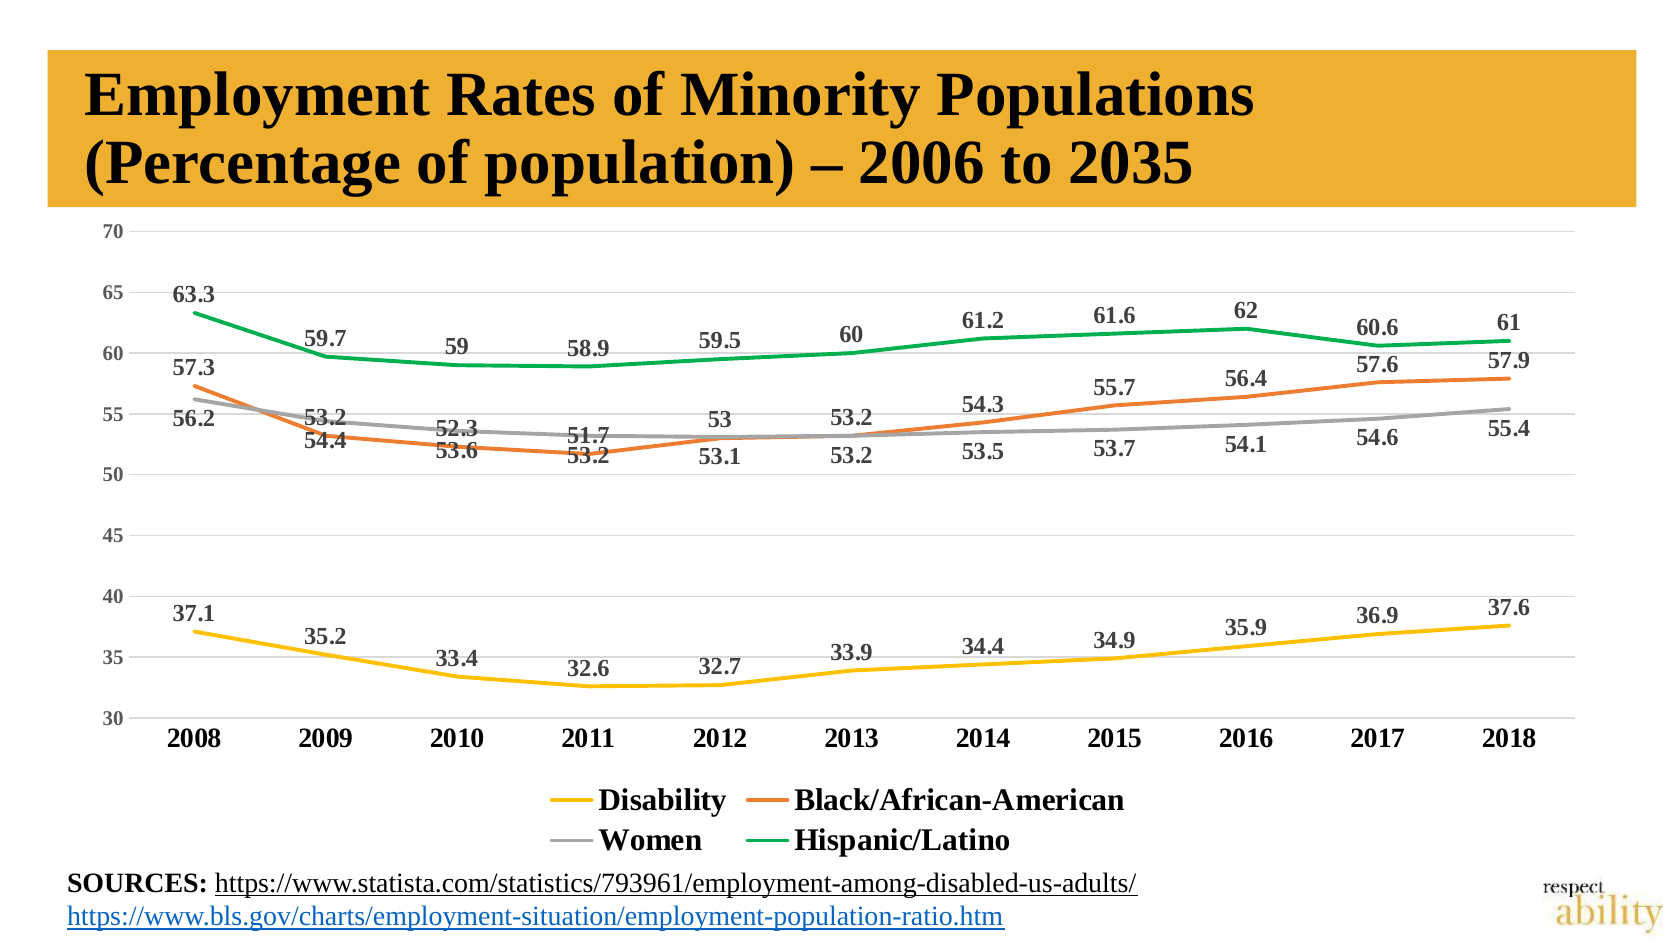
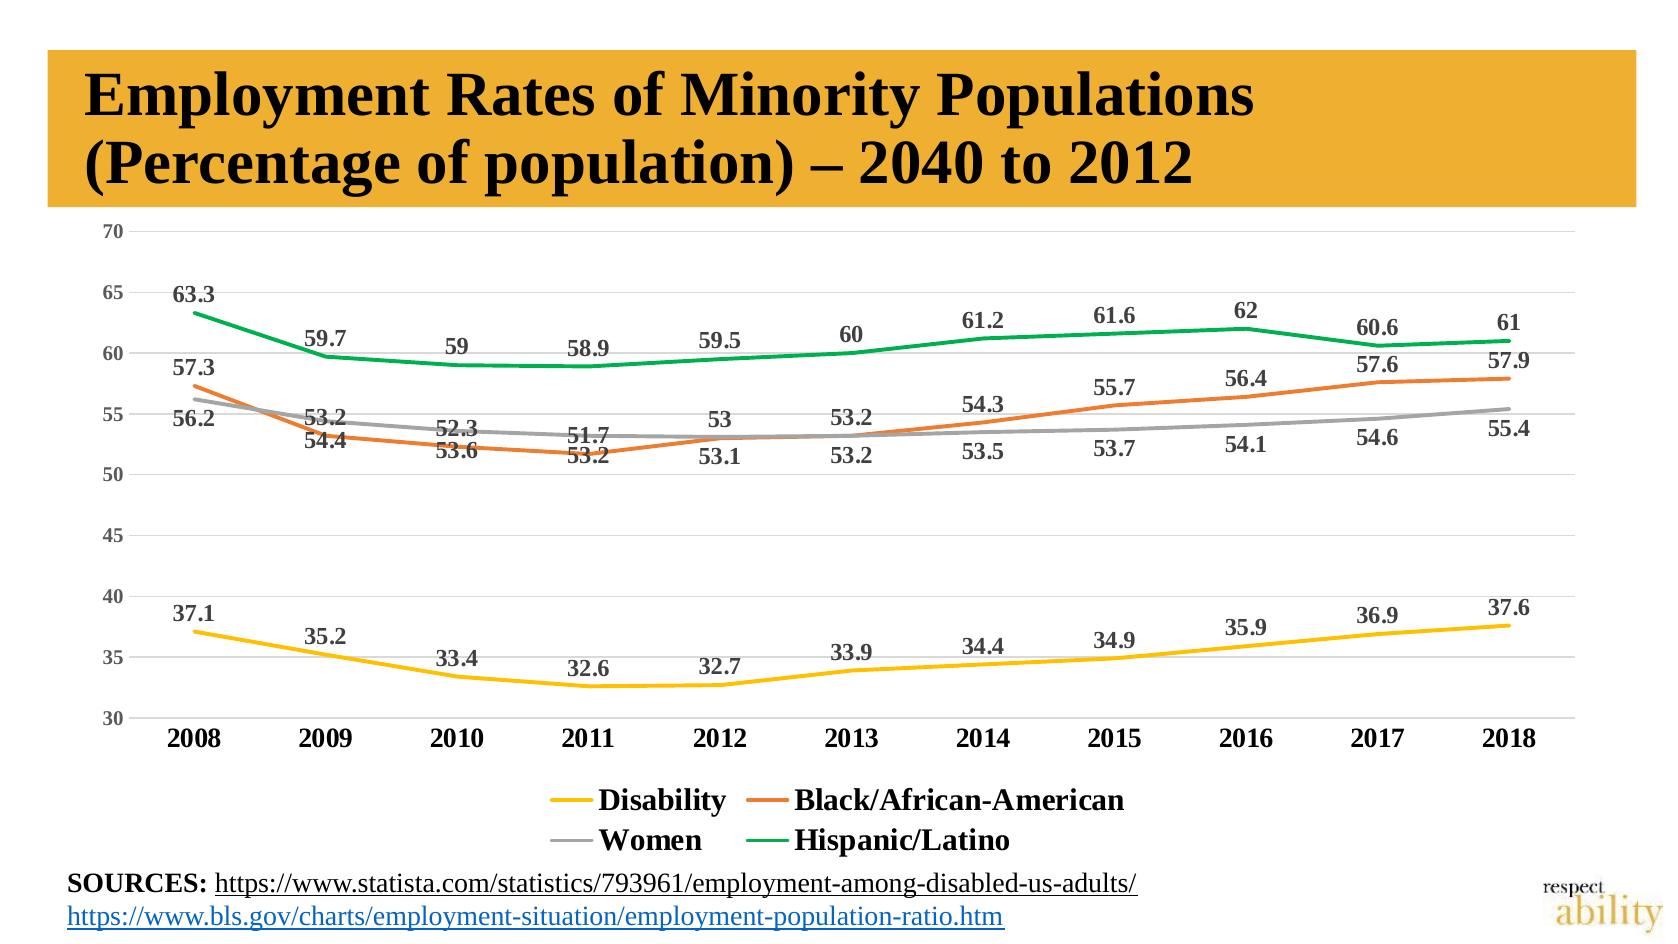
2006: 2006 -> 2040
to 2035: 2035 -> 2012
